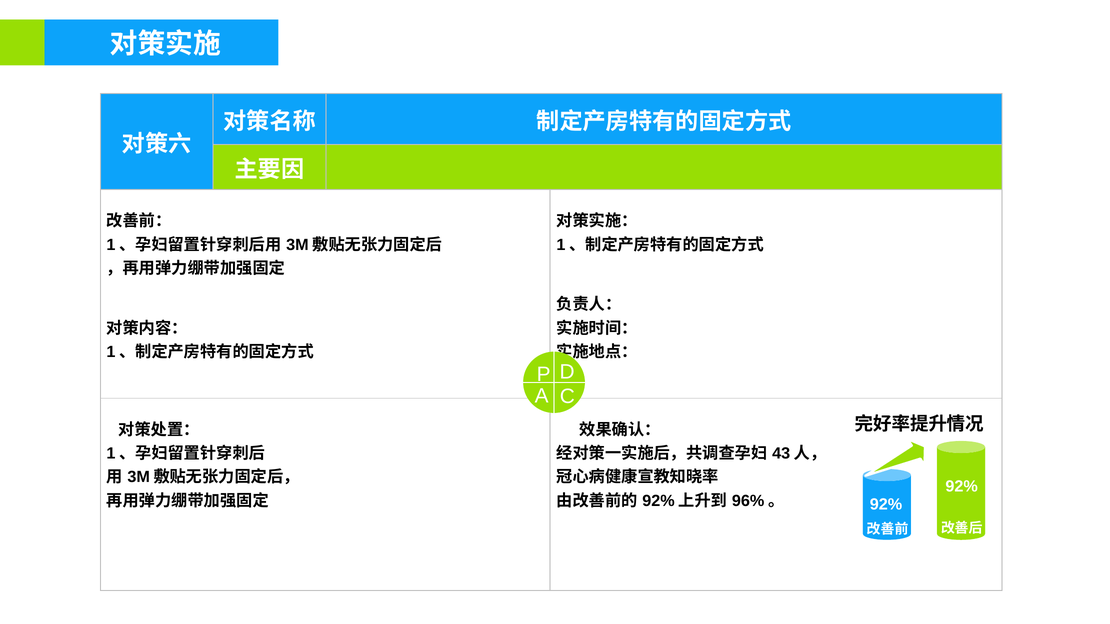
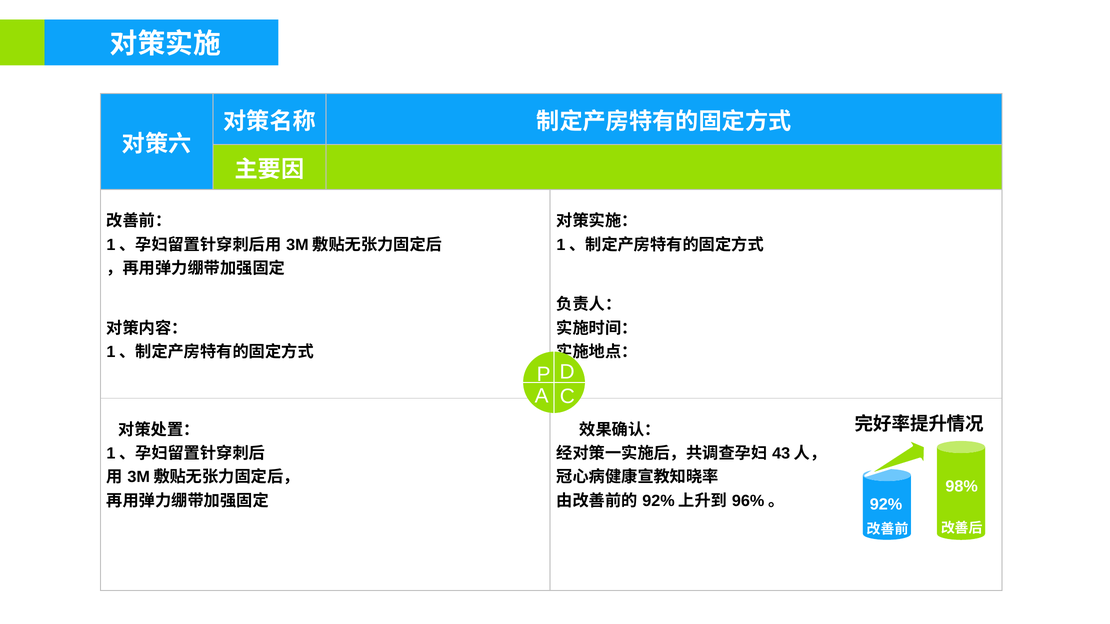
92% at (962, 486): 92% -> 98%
